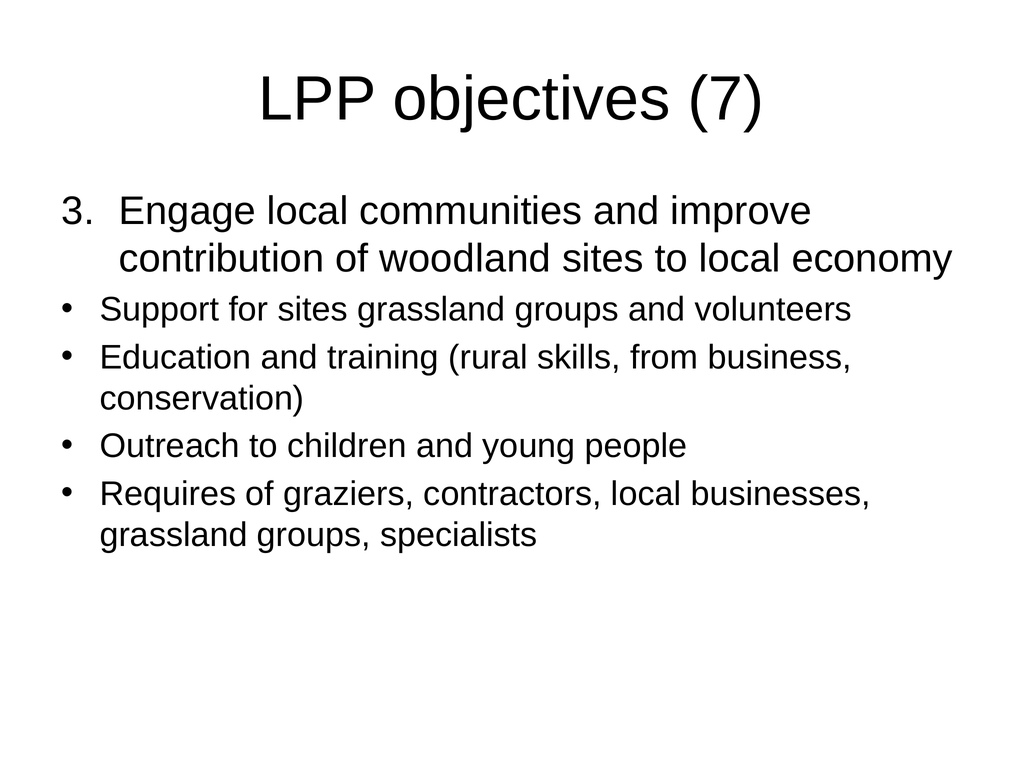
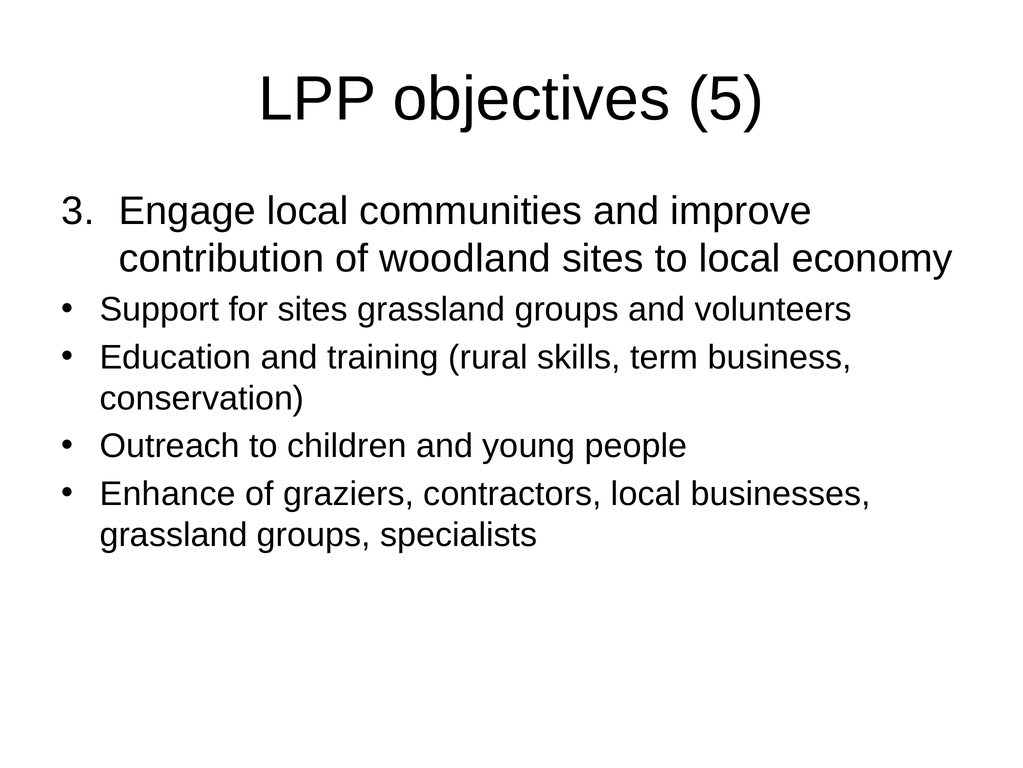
7: 7 -> 5
from: from -> term
Requires: Requires -> Enhance
